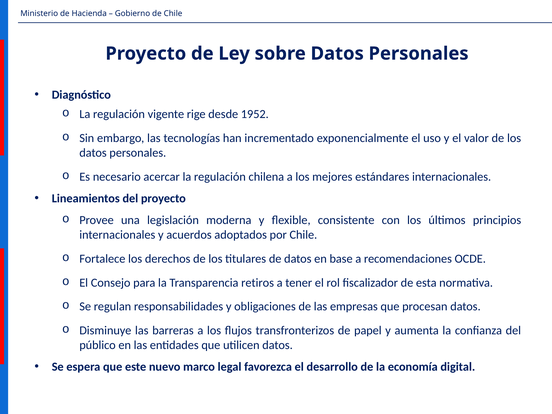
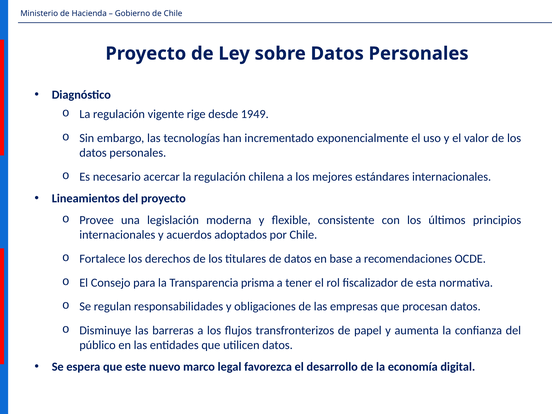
1952: 1952 -> 1949
retiros: retiros -> prisma
